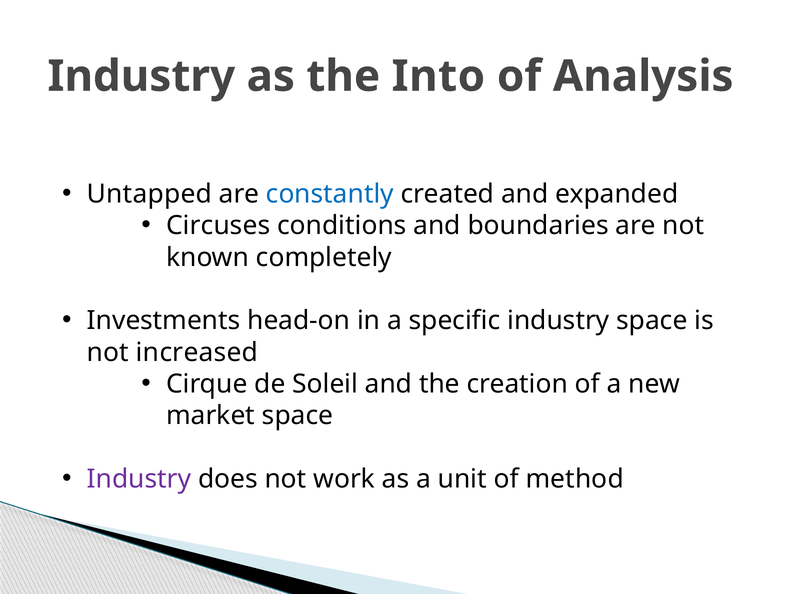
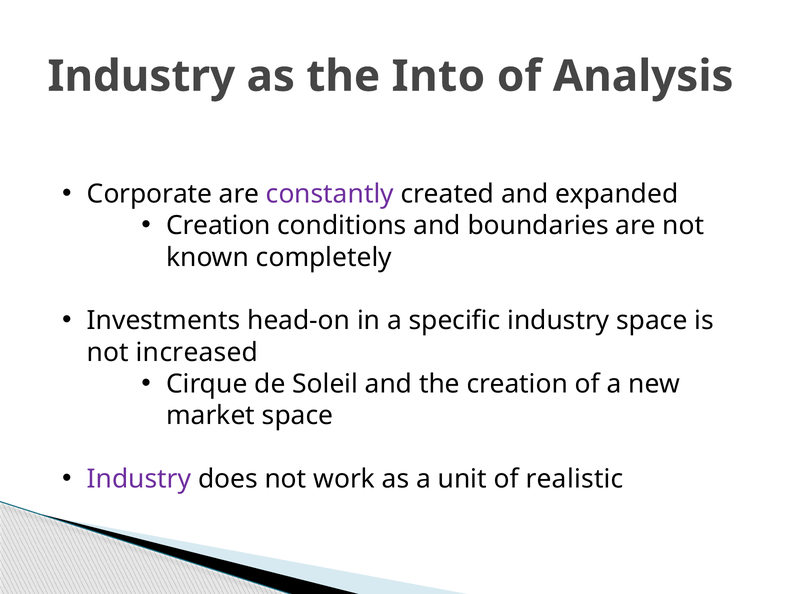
Untapped: Untapped -> Corporate
constantly colour: blue -> purple
Circuses at (218, 226): Circuses -> Creation
method: method -> realistic
